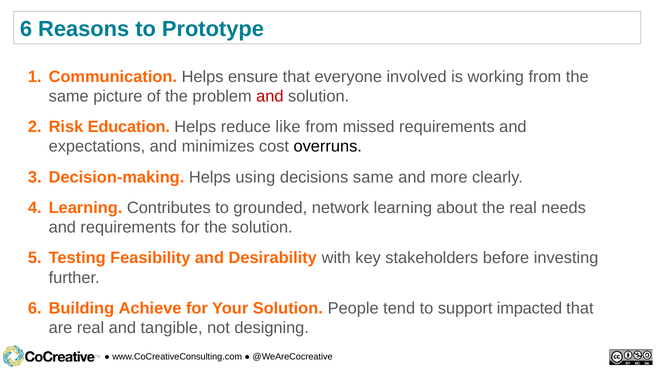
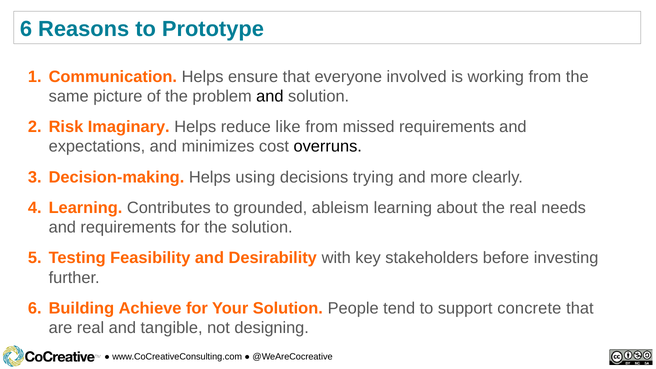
and at (270, 96) colour: red -> black
Education: Education -> Imaginary
decisions same: same -> trying
network: network -> ableism
impacted: impacted -> concrete
